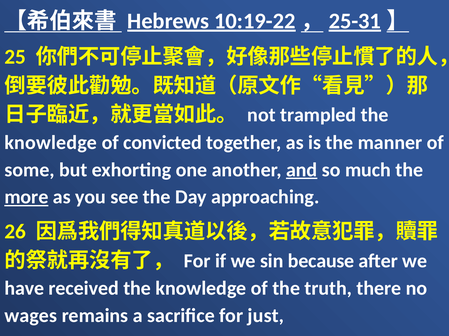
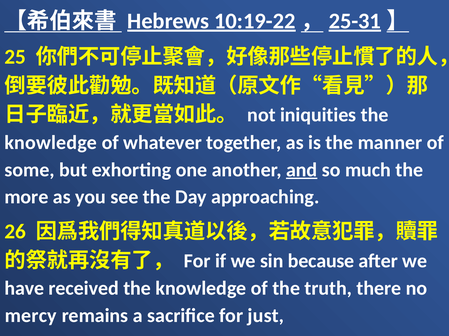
trampled: trampled -> iniquities
convicted: convicted -> whatever
more underline: present -> none
wages: wages -> mercy
